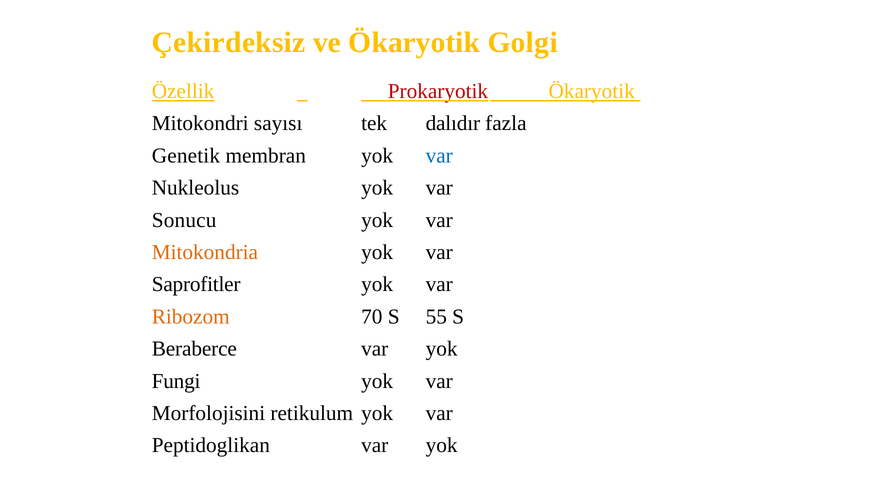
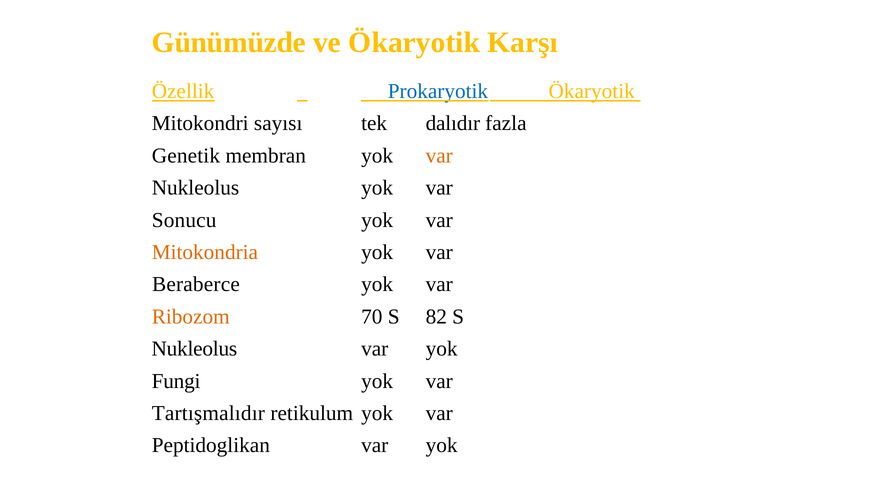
Çekirdeksiz: Çekirdeksiz -> Günümüzde
Golgi: Golgi -> Karşı
Prokaryotik colour: red -> blue
var at (439, 156) colour: blue -> orange
Saprofitler: Saprofitler -> Beraberce
55: 55 -> 82
Beraberce at (194, 349): Beraberce -> Nukleolus
Morfolojisini: Morfolojisini -> Tartışmalıdır
